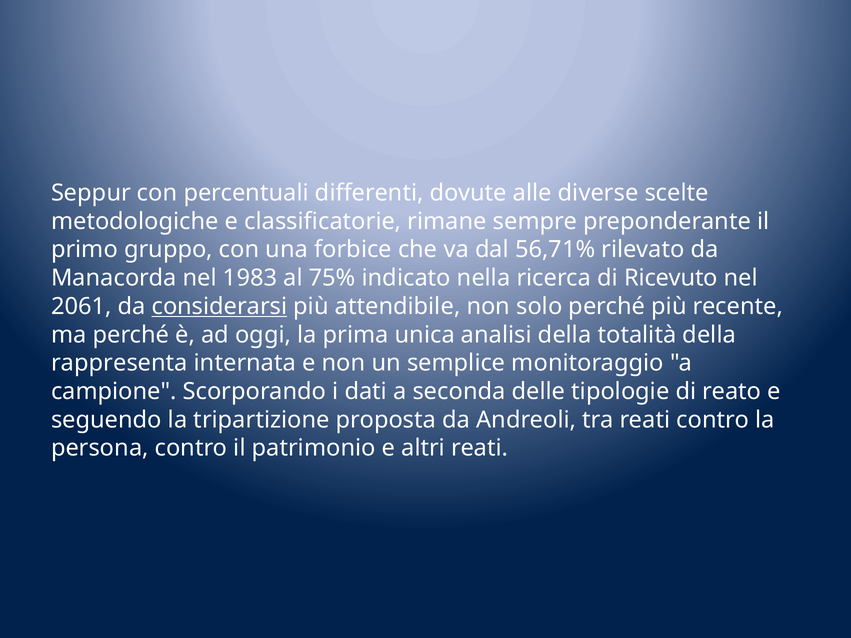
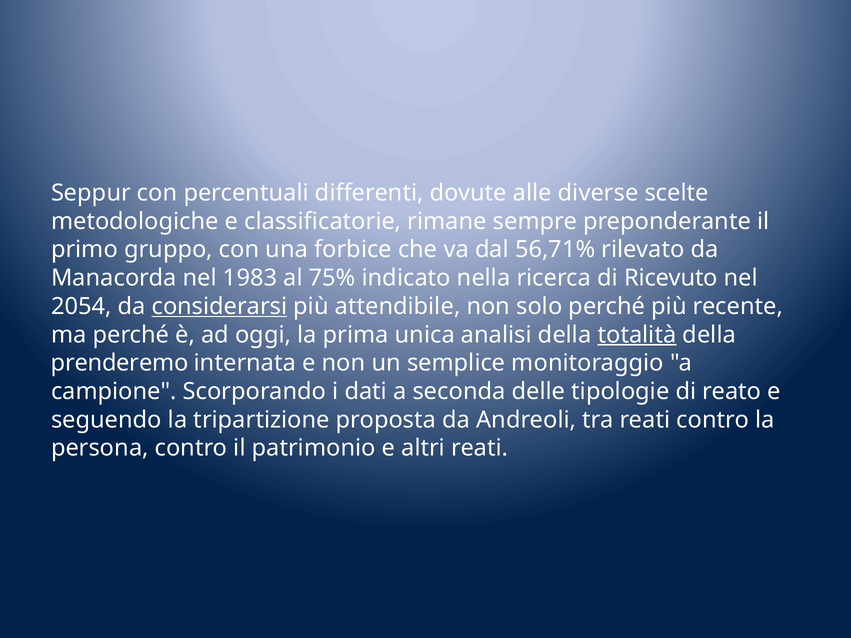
2061: 2061 -> 2054
totalità underline: none -> present
rappresenta: rappresenta -> prenderemo
